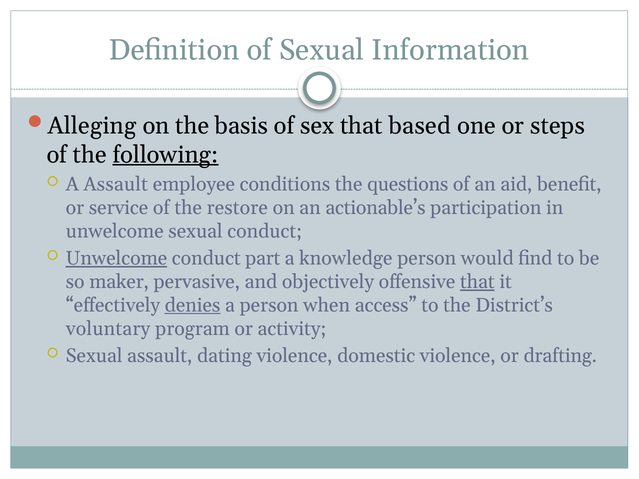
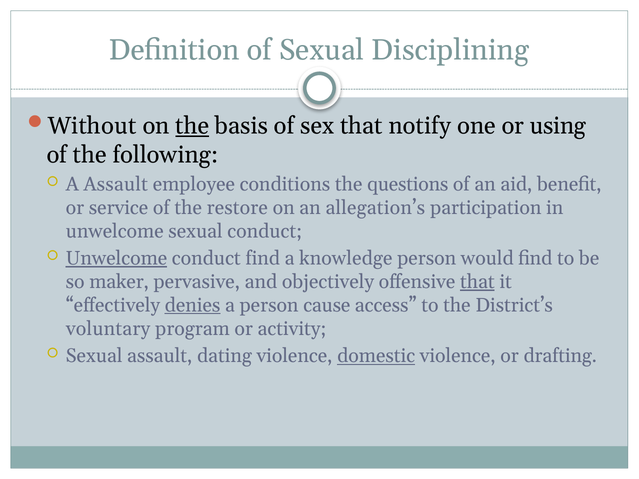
Information: Information -> Disciplining
Alleging: Alleging -> Without
the at (192, 126) underline: none -> present
based: based -> notify
steps: steps -> using
following underline: present -> none
actionable’s: actionable’s -> allegation’s
conduct part: part -> find
when: when -> cause
domestic underline: none -> present
